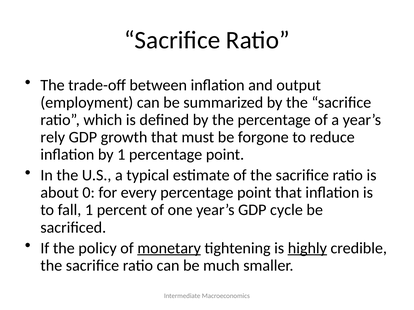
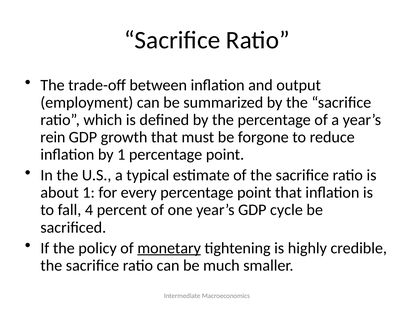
rely: rely -> rein
about 0: 0 -> 1
fall 1: 1 -> 4
highly underline: present -> none
